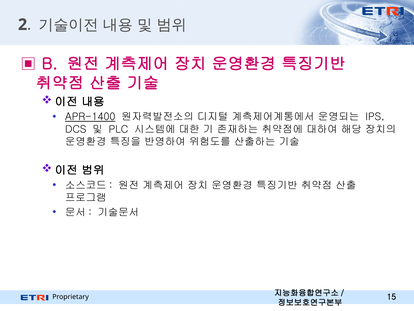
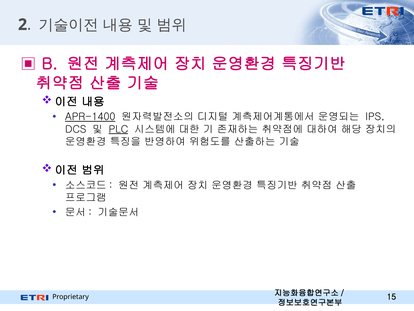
PLC underline: none -> present
